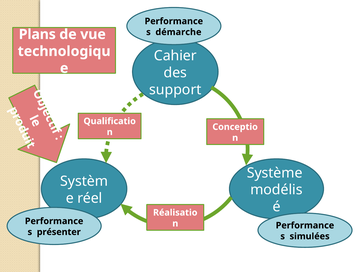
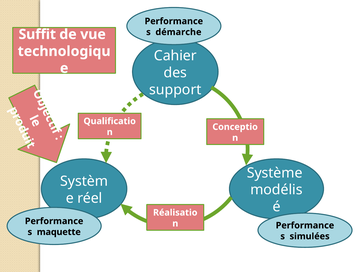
Plans: Plans -> Suffit
présenter: présenter -> maquette
